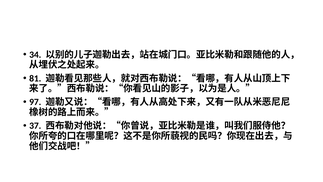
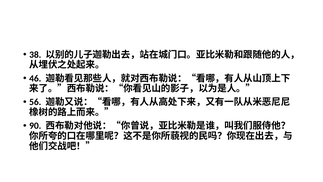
34: 34 -> 38
81: 81 -> 46
97: 97 -> 56
37: 37 -> 90
